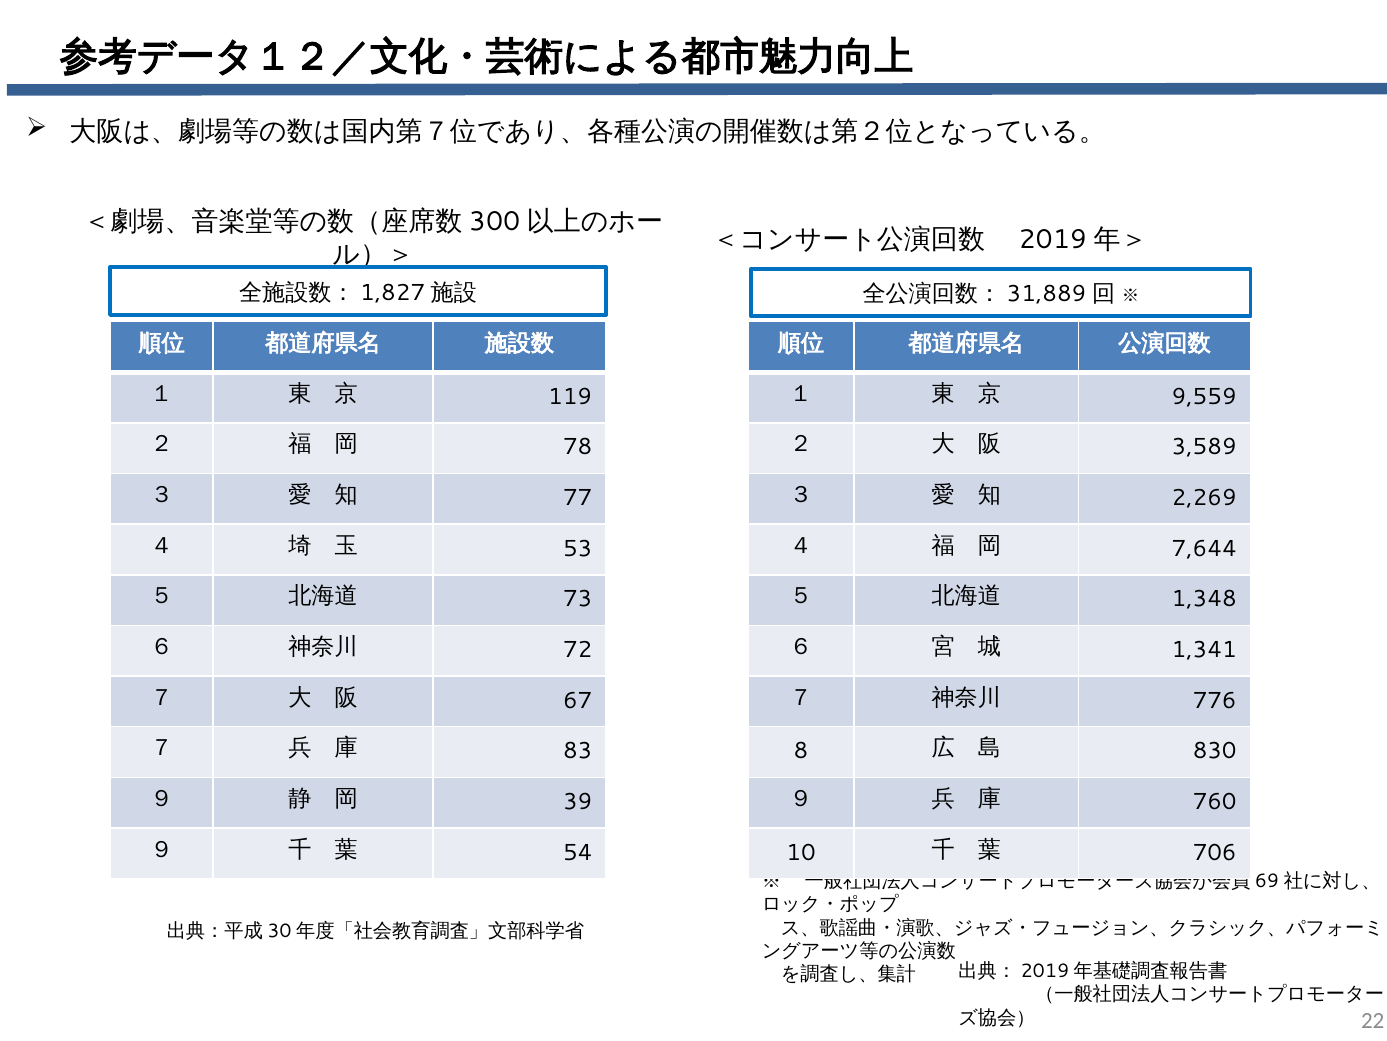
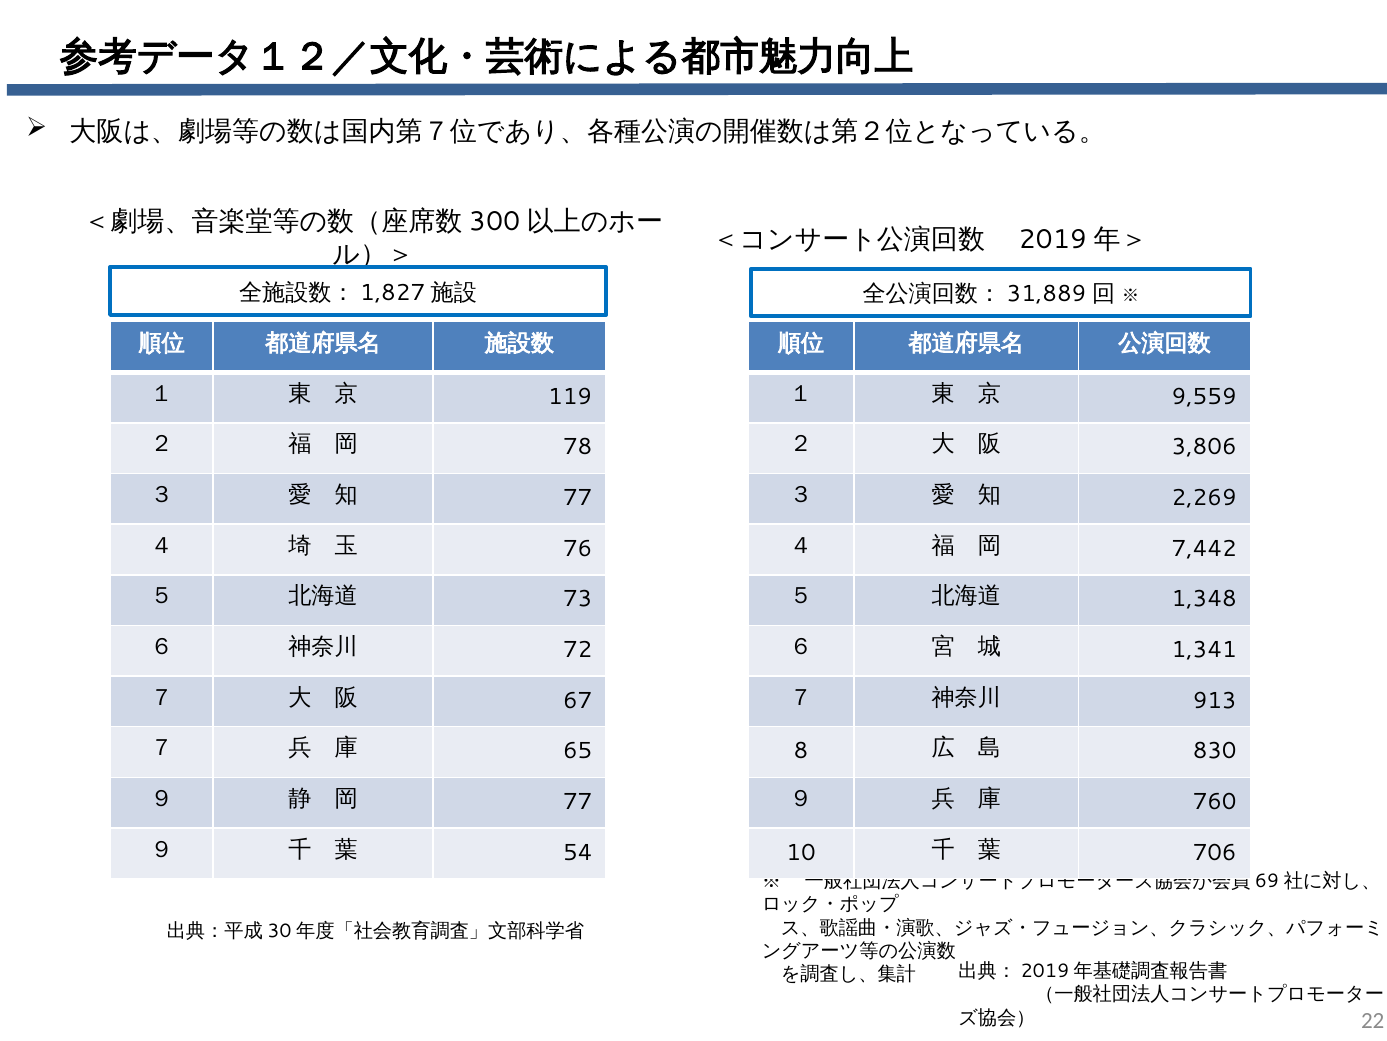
3,589: 3,589 -> 3,806
53: 53 -> 76
7,644: 7,644 -> 7,442
776: 776 -> 913
83: 83 -> 65
39 at (578, 801): 39 -> 77
